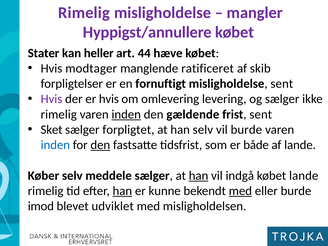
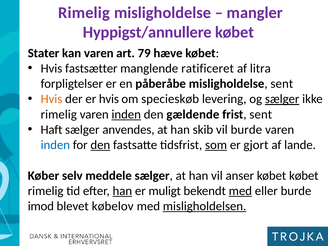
kan heller: heller -> varen
44: 44 -> 79
modtager: modtager -> fastsætter
skib: skib -> litra
fornuftigt: fornuftigt -> påberåbe
Hvis at (51, 99) colour: purple -> orange
omlevering: omlevering -> specieskøb
sælger at (282, 99) underline: none -> present
Sket: Sket -> Haft
forpligtet: forpligtet -> anvendes
han selv: selv -> skib
som underline: none -> present
både: både -> gjort
han at (199, 176) underline: present -> none
indgå: indgå -> anser
købet lande: lande -> købet
kunne: kunne -> muligt
udviklet: udviklet -> købelov
misligholdelsen underline: none -> present
